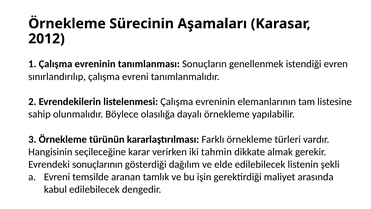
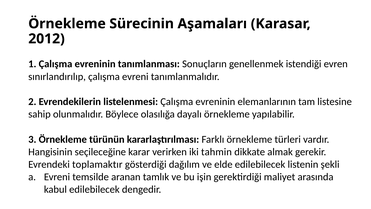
sonuçlarının: sonuçlarının -> toplamaktır
